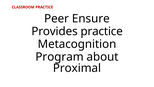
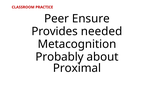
Provides practice: practice -> needed
Program: Program -> Probably
